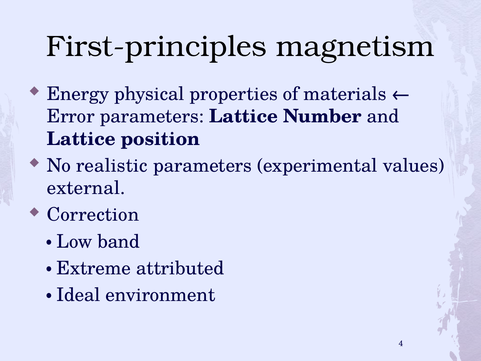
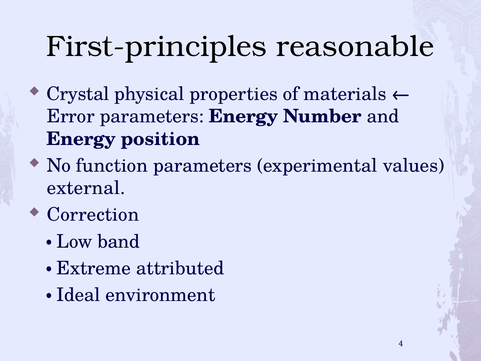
magnetism: magnetism -> reasonable
Energy: Energy -> Crystal
parameters Lattice: Lattice -> Energy
Lattice at (81, 139): Lattice -> Energy
realistic: realistic -> function
